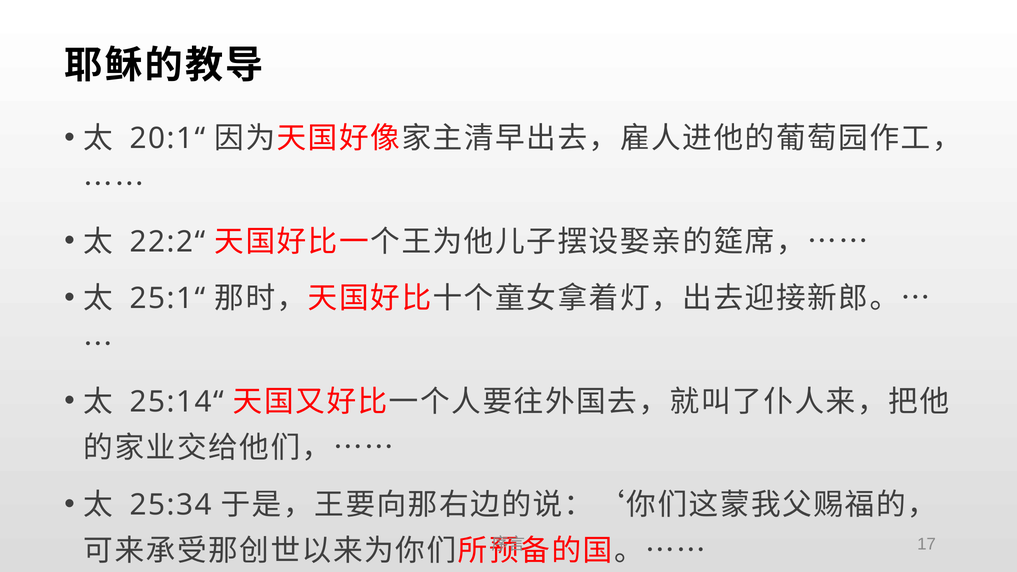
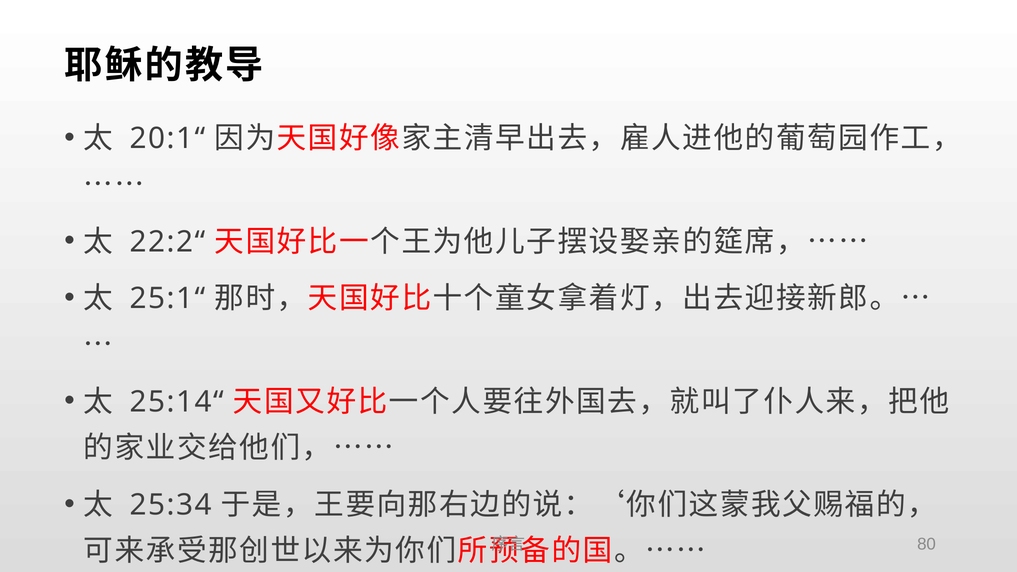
17: 17 -> 80
